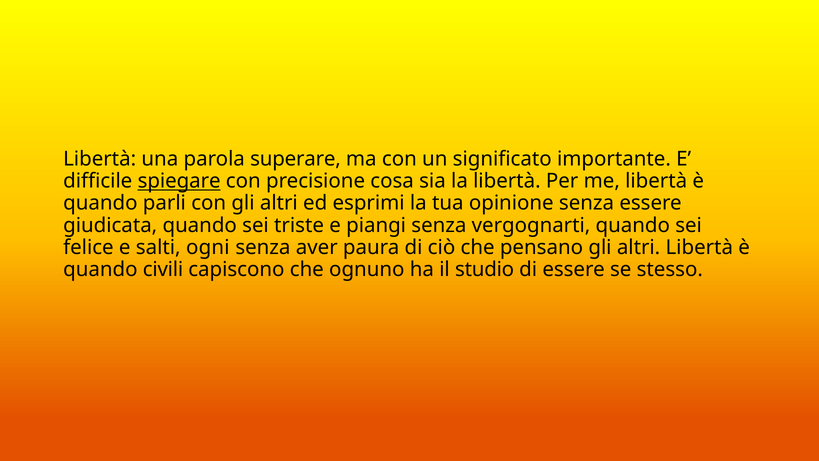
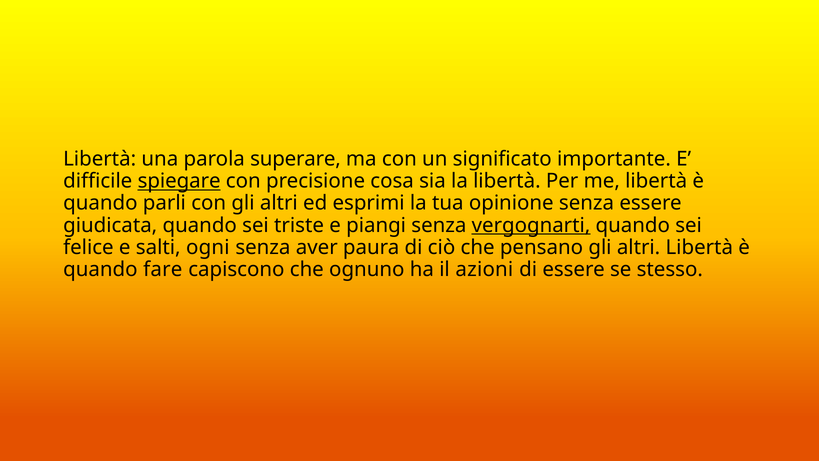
vergognarti underline: none -> present
civili: civili -> fare
studio: studio -> azioni
